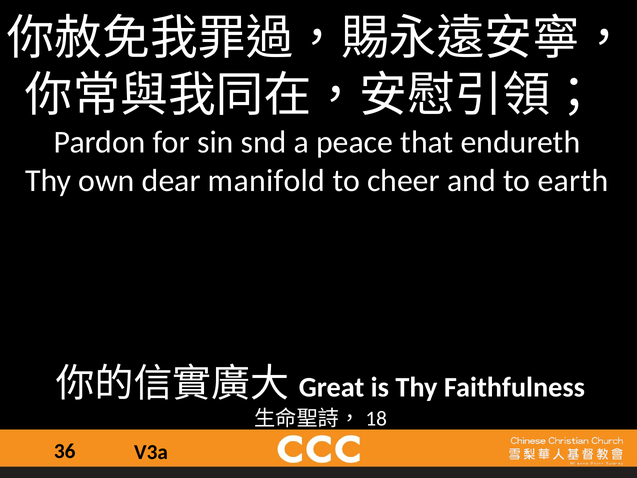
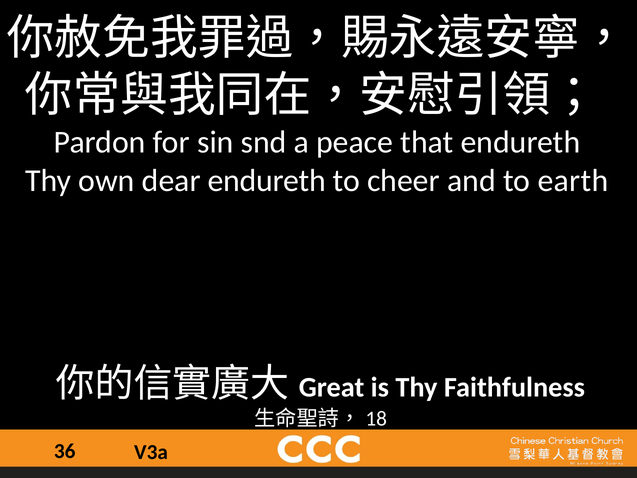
dear manifold: manifold -> endureth
